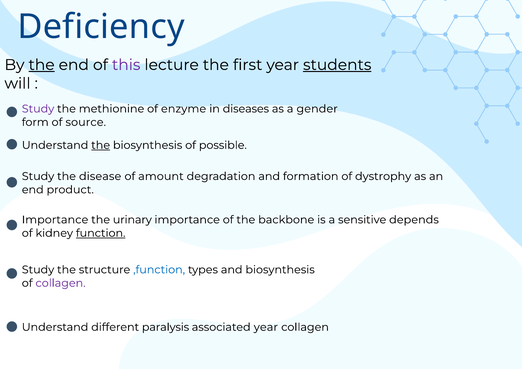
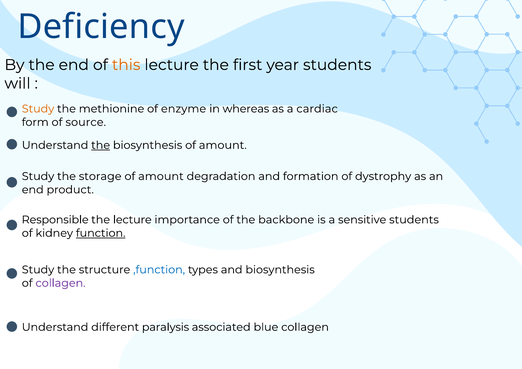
the at (42, 65) underline: present -> none
this colour: purple -> orange
students at (337, 65) underline: present -> none
Study at (38, 109) colour: purple -> orange
diseases: diseases -> whereas
gender: gender -> cardiac
biosynthesis of possible: possible -> amount
disease: disease -> storage
Importance at (55, 220): Importance -> Responsible
the urinary: urinary -> lecture
sensitive depends: depends -> students
associated year: year -> blue
